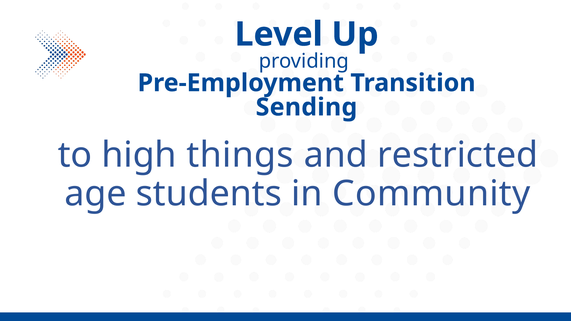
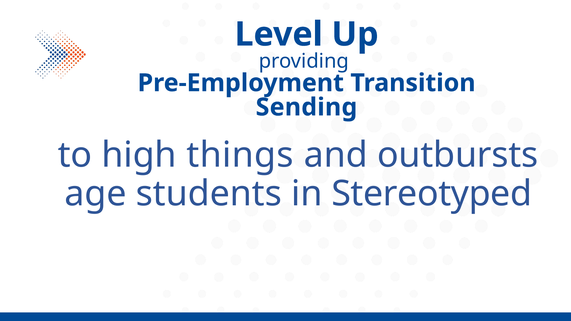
restricted: restricted -> outbursts
Community: Community -> Stereotyped
